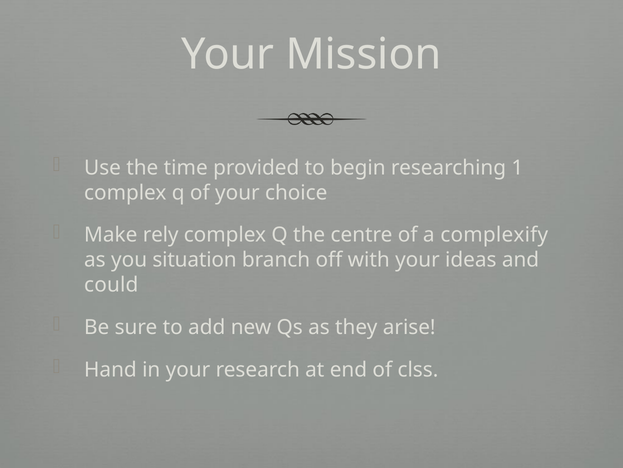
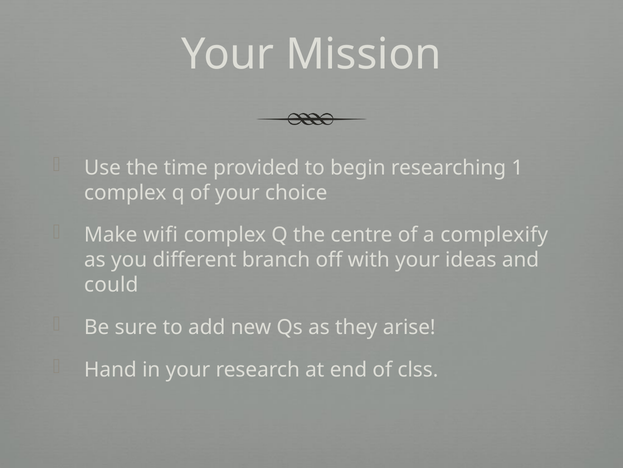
rely: rely -> wifi
situation: situation -> different
